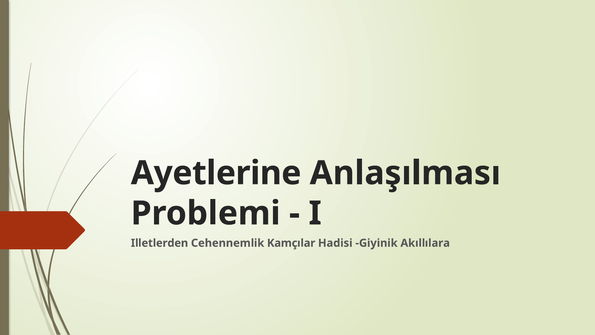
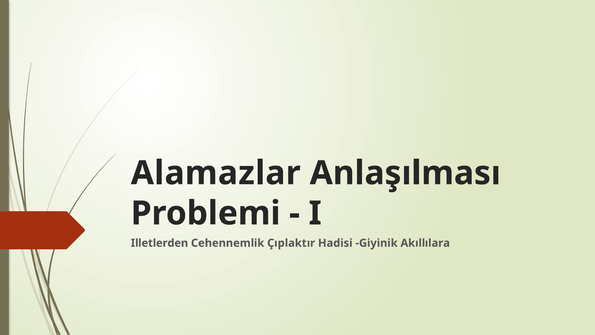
Ayetlerine: Ayetlerine -> Alamazlar
Kamçılar: Kamçılar -> Çıplaktır
